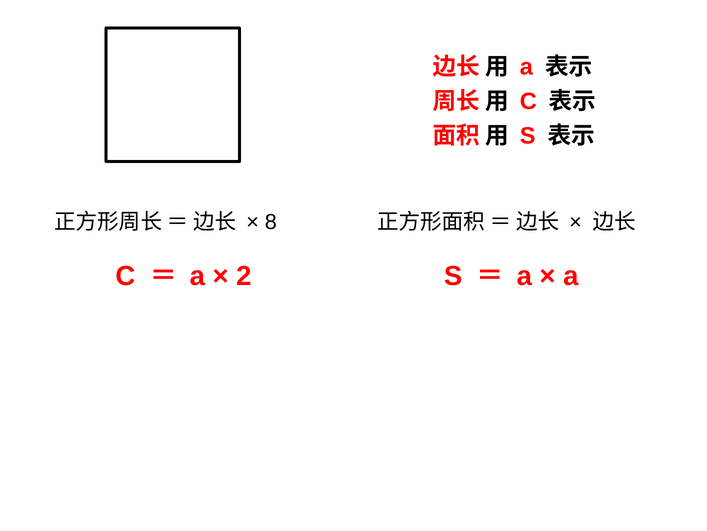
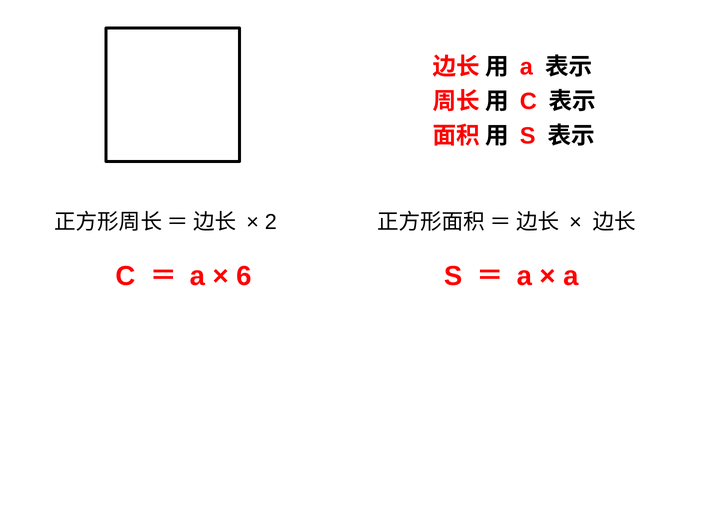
8: 8 -> 2
2: 2 -> 6
